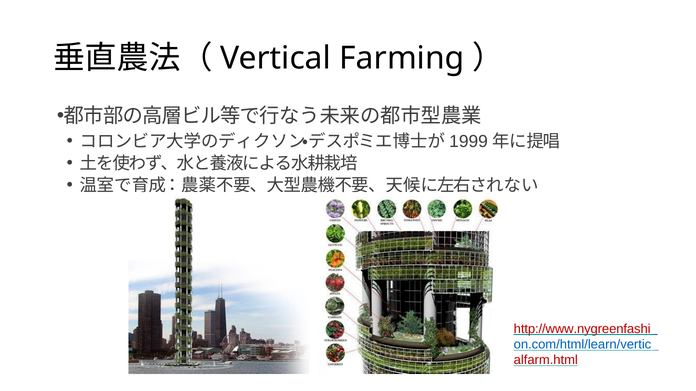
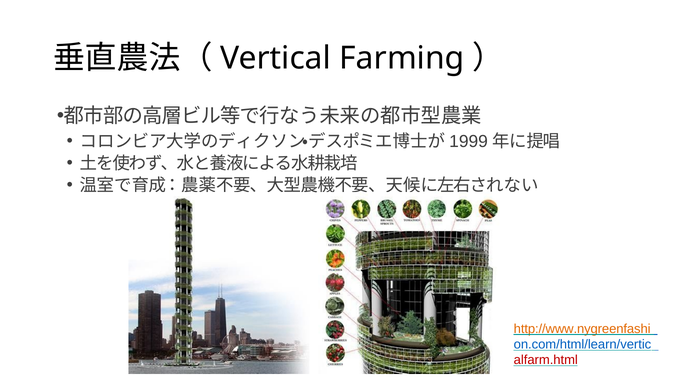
http://www.nygreenfashi colour: red -> orange
